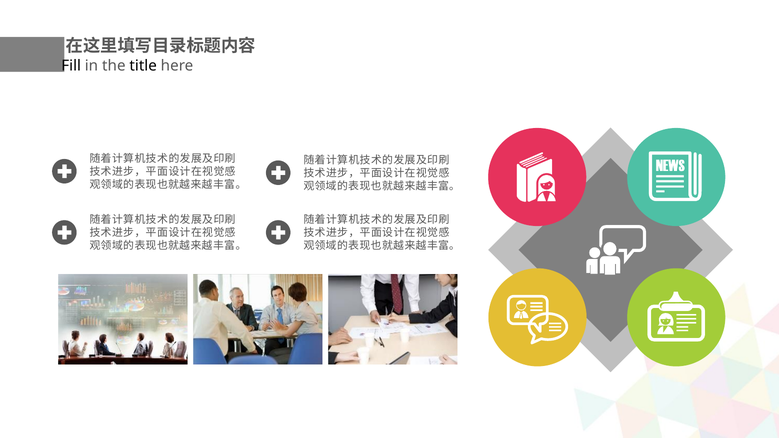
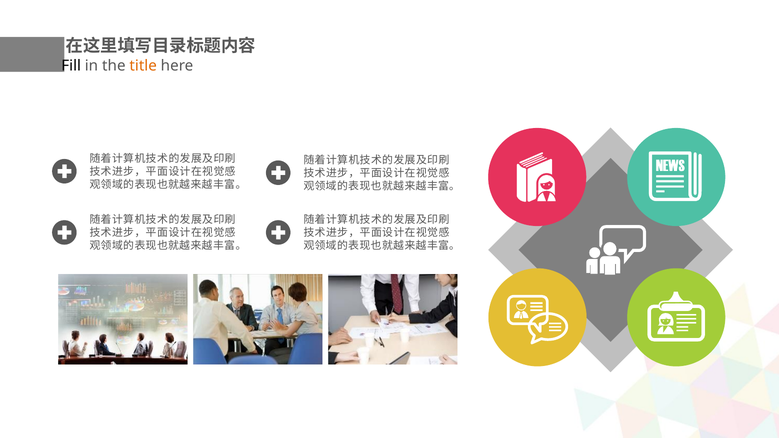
title colour: black -> orange
